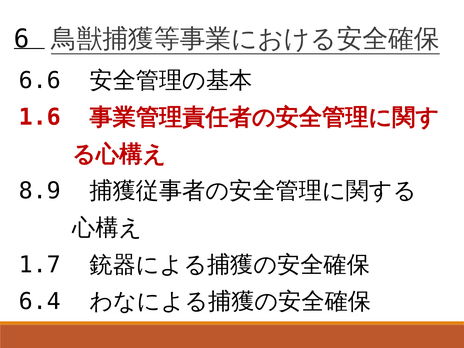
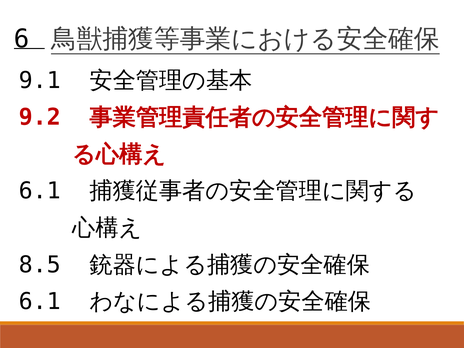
6.6: 6.6 -> 9.1
1.6: 1.6 -> 9.2
8.9 at (40, 191): 8.9 -> 6.1
1.7: 1.7 -> 8.5
6.4 at (40, 302): 6.4 -> 6.1
